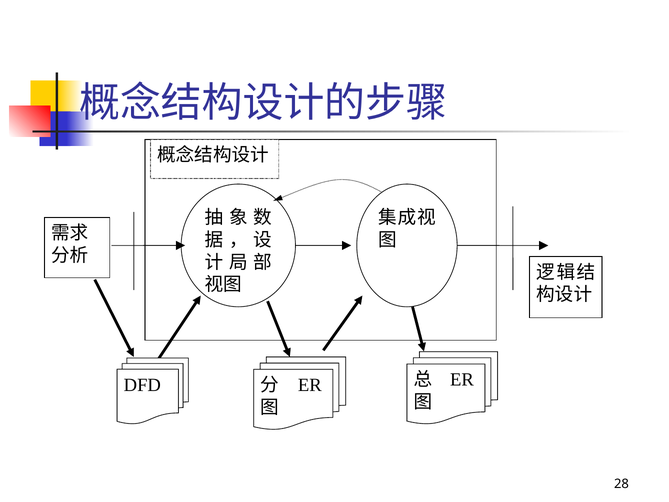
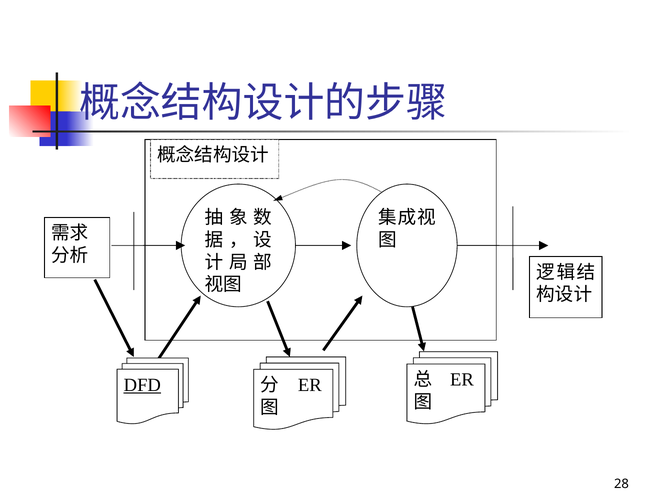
DFD underline: none -> present
